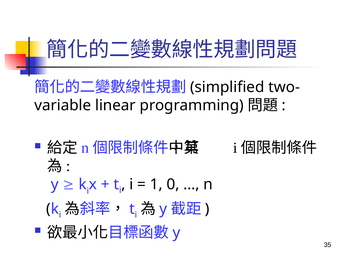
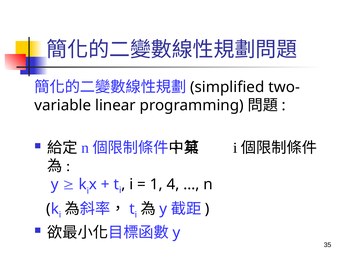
0: 0 -> 4
